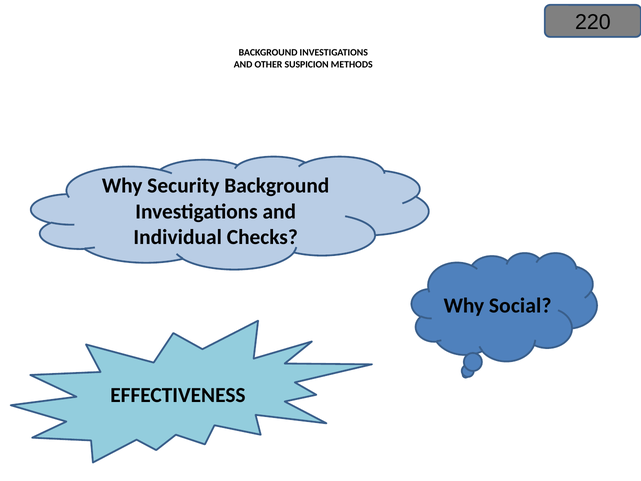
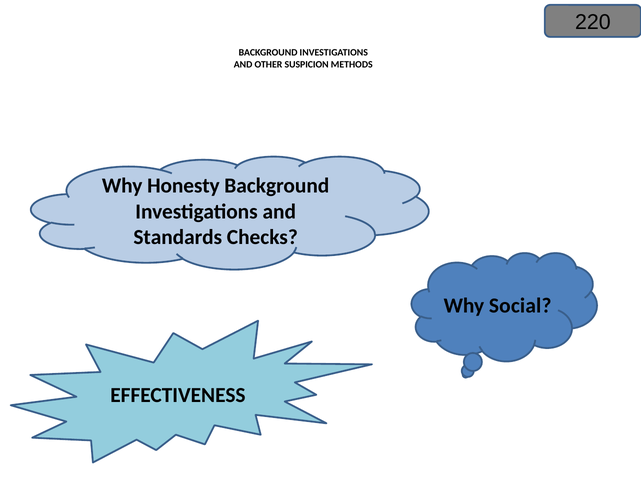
Security: Security -> Honesty
Individual: Individual -> Standards
